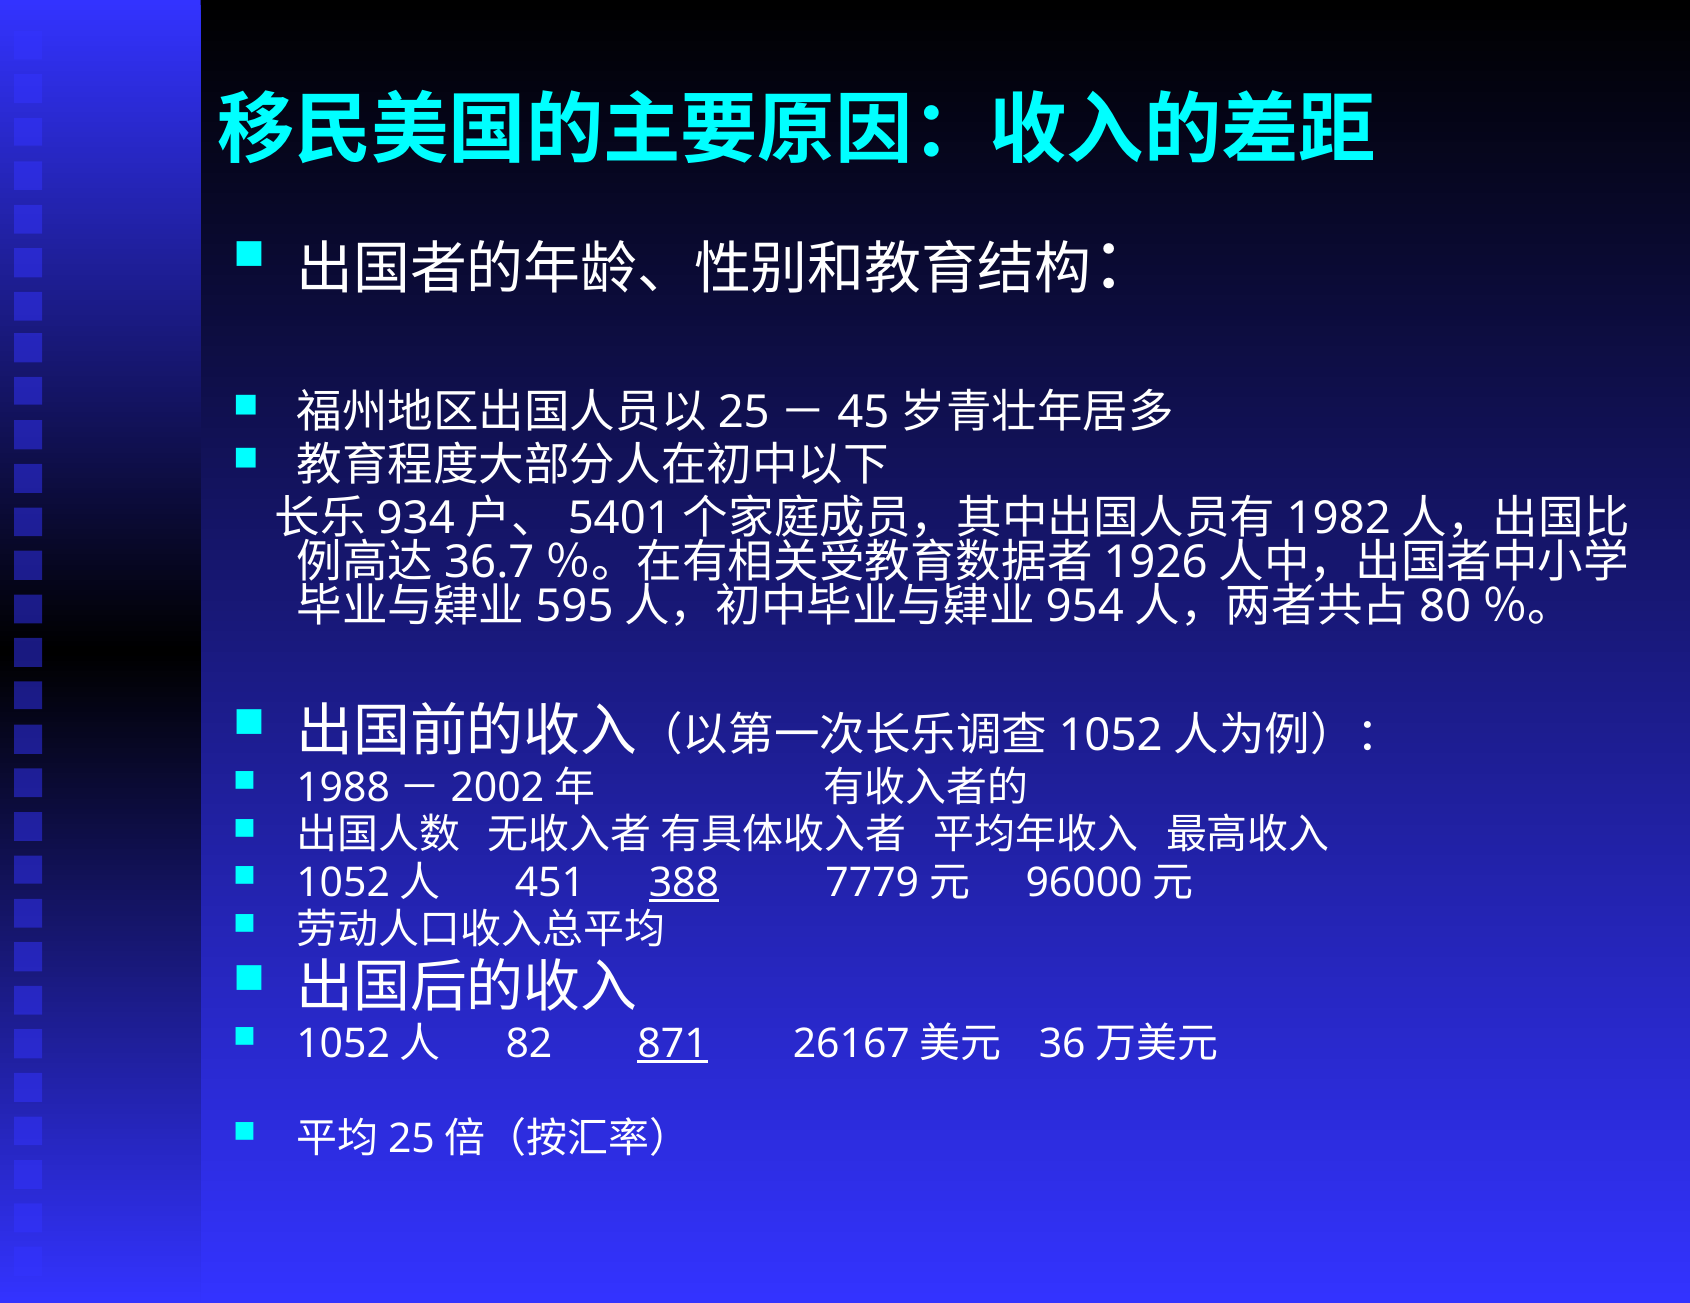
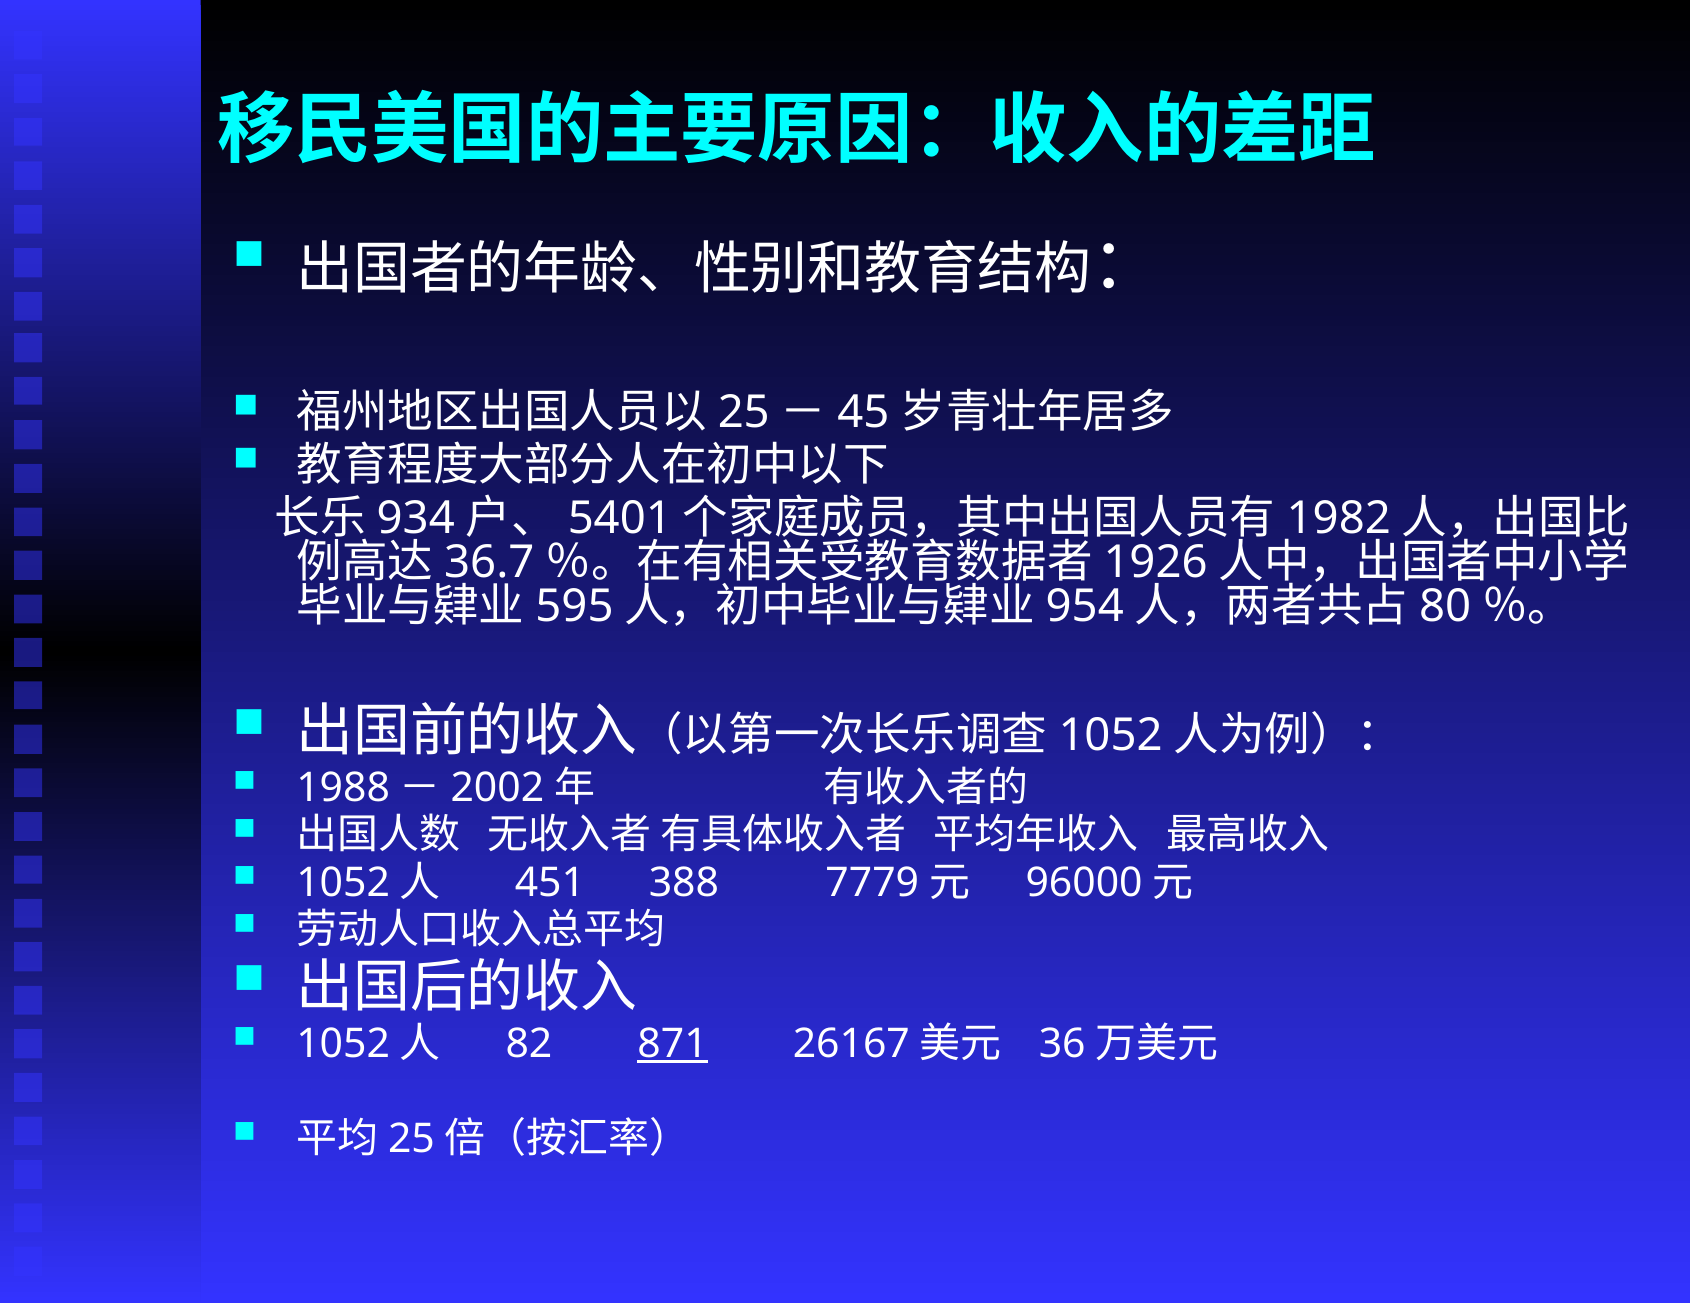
388 underline: present -> none
